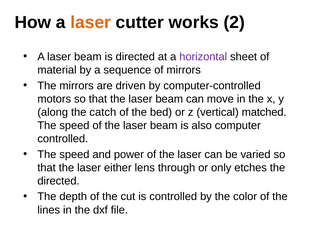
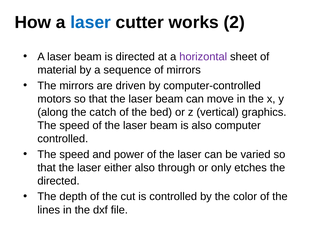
laser at (91, 22) colour: orange -> blue
matched: matched -> graphics
either lens: lens -> also
